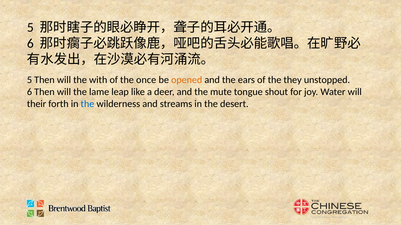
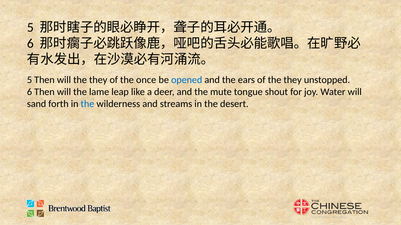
will the with: with -> they
opened colour: orange -> blue
their: their -> sand
